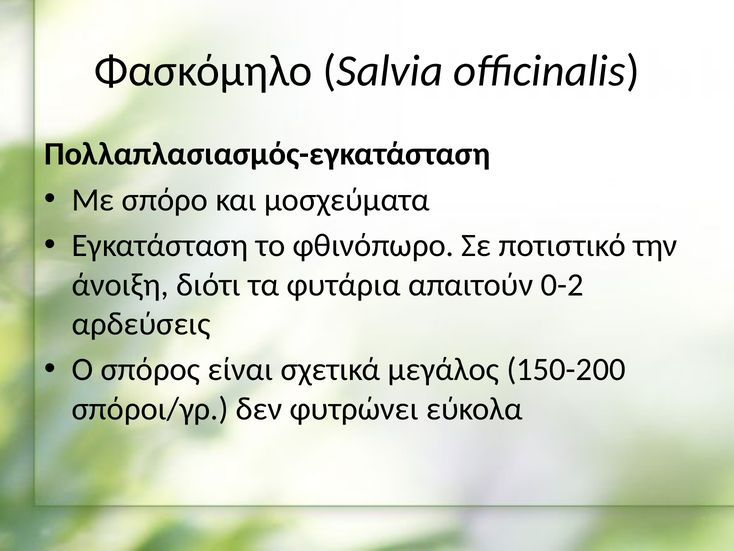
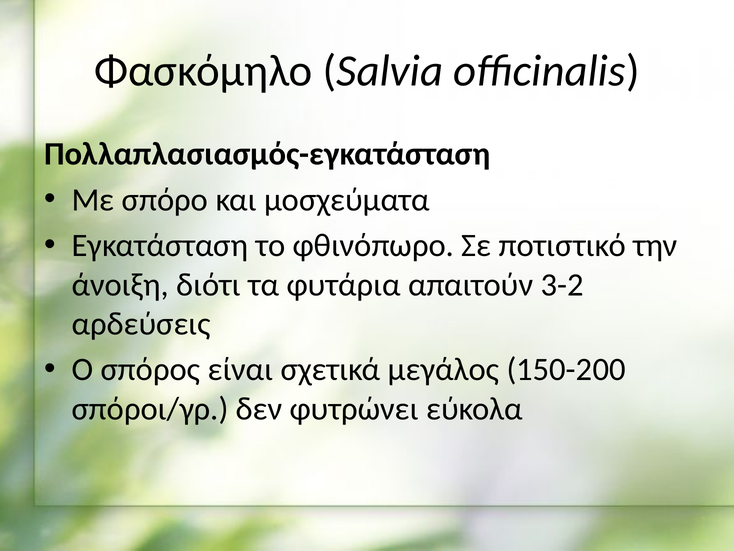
0-2: 0-2 -> 3-2
